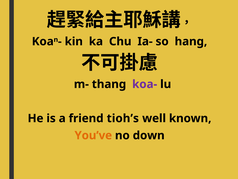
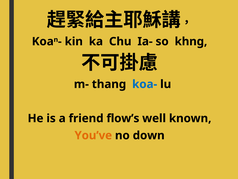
hang: hang -> khng
koa- colour: purple -> blue
tioh’s: tioh’s -> flow’s
